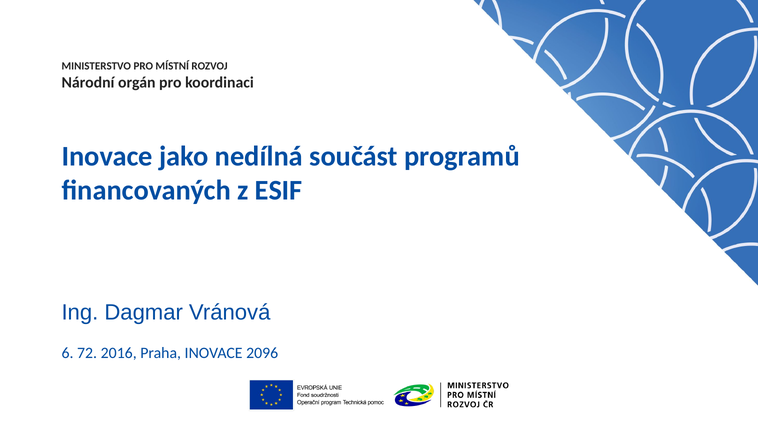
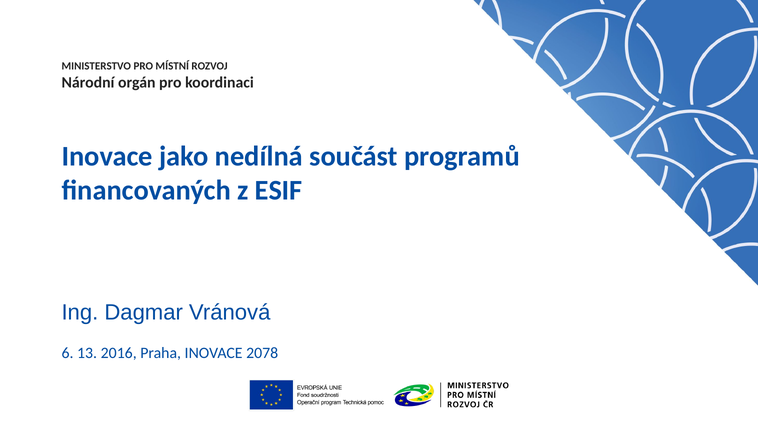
72: 72 -> 13
2096: 2096 -> 2078
